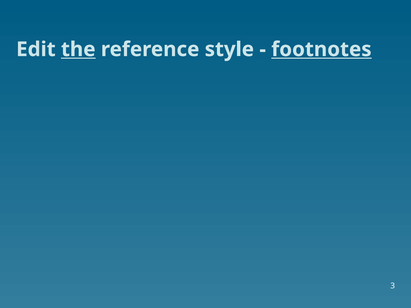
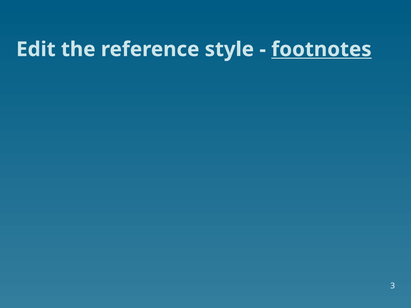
the underline: present -> none
